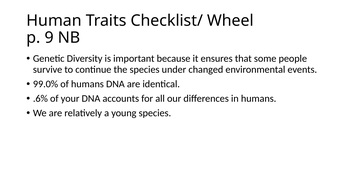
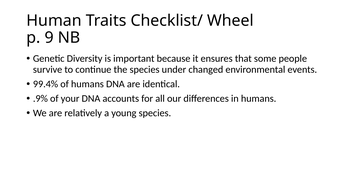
99.0%: 99.0% -> 99.4%
.6%: .6% -> .9%
